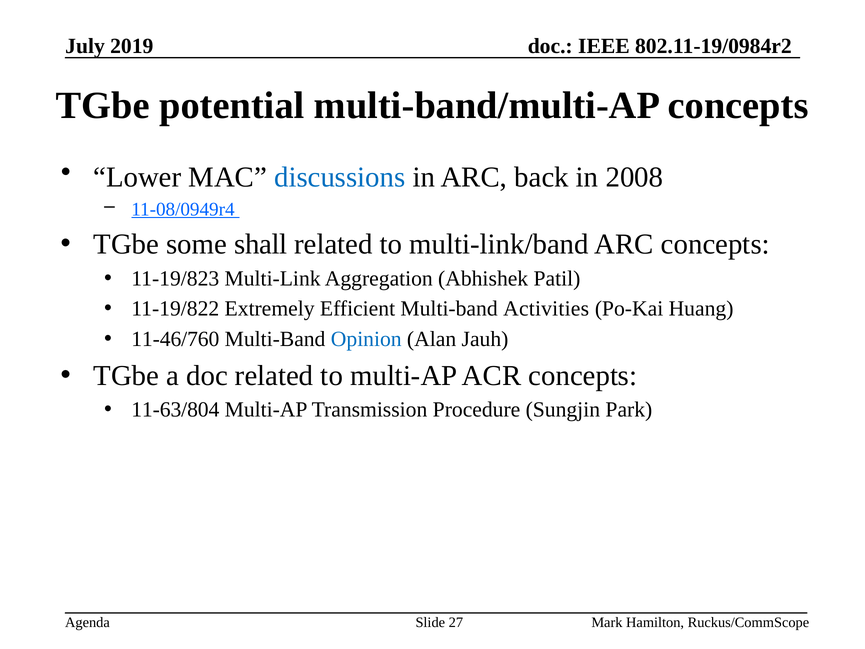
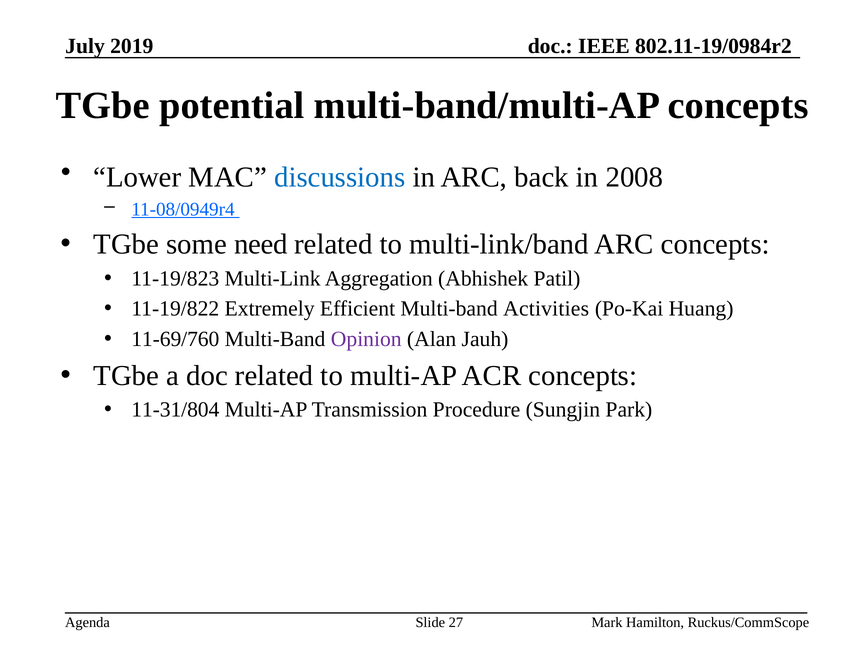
shall: shall -> need
11-46/760: 11-46/760 -> 11-69/760
Opinion colour: blue -> purple
11-63/804: 11-63/804 -> 11-31/804
